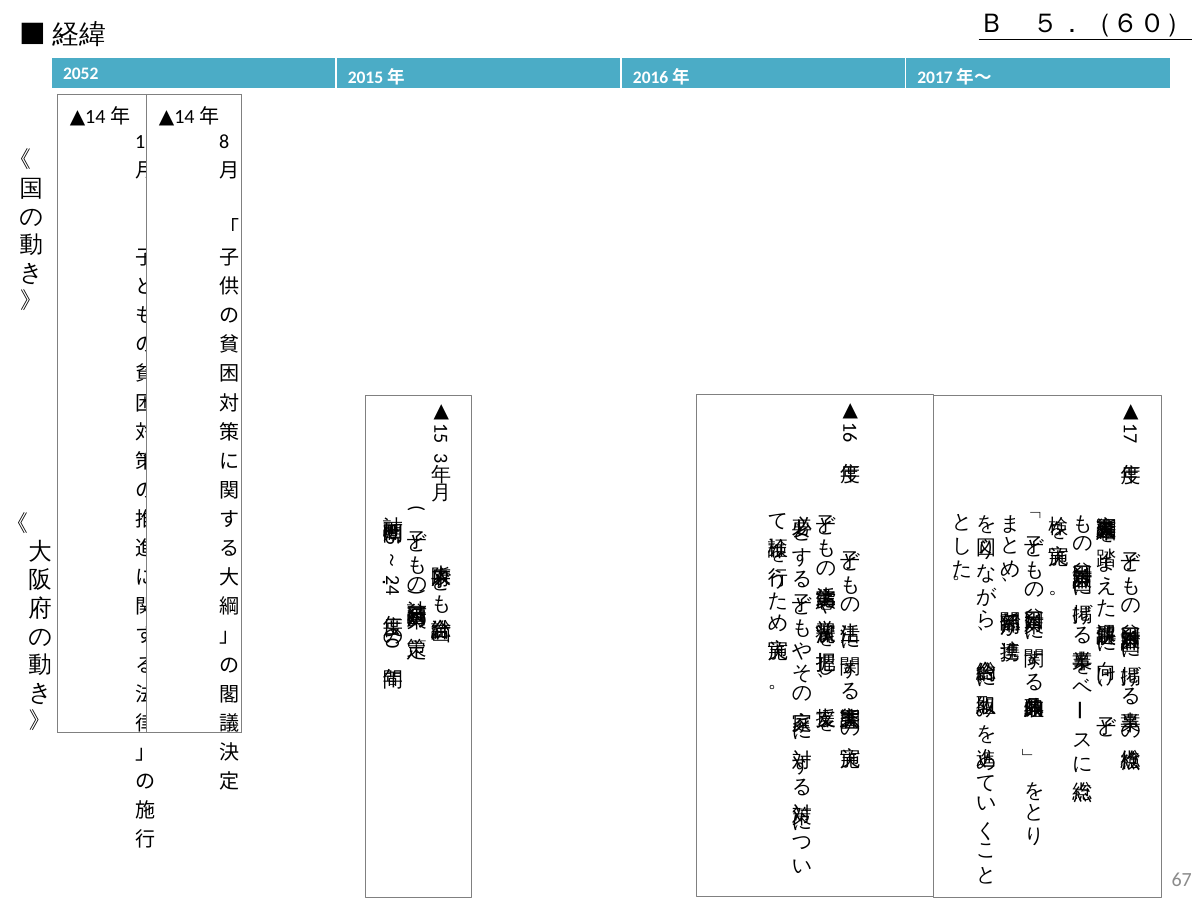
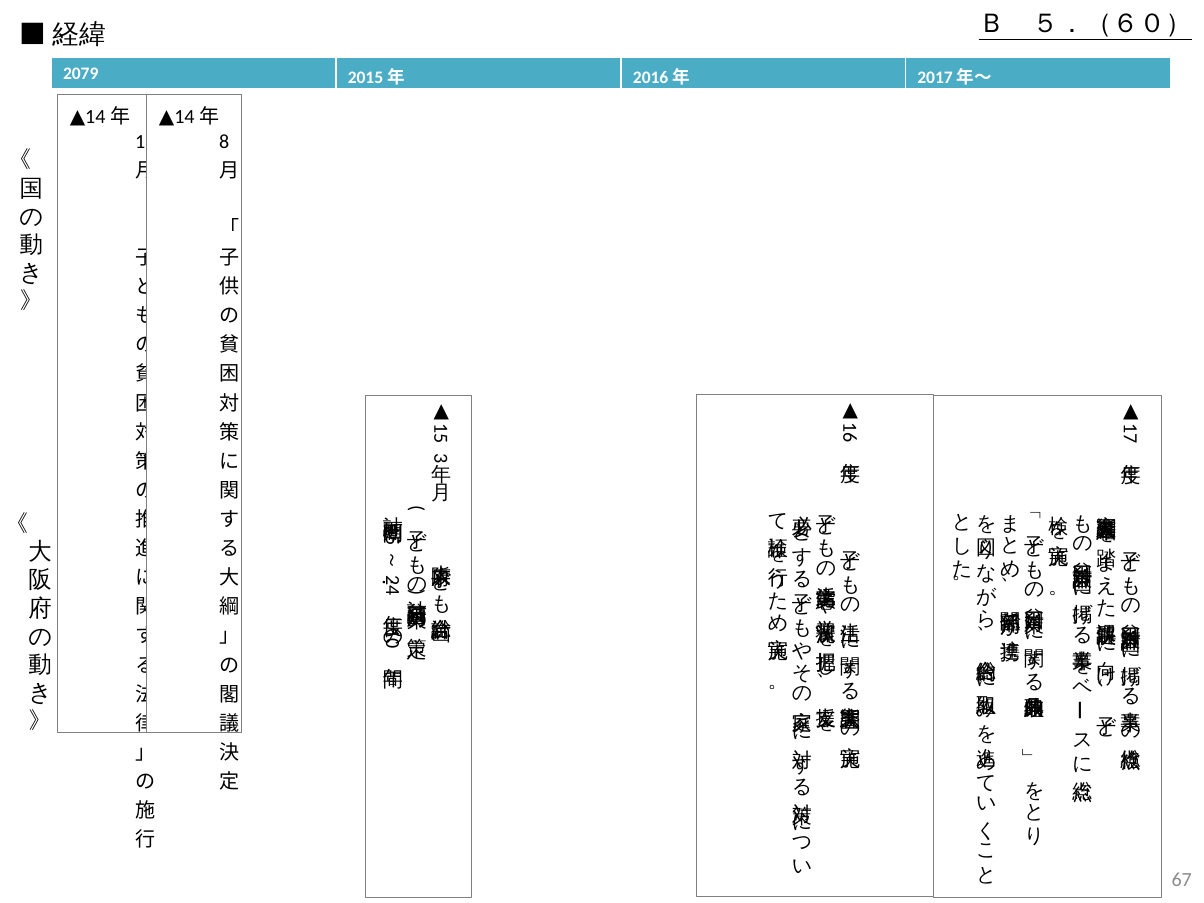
2052: 2052 -> 2079
